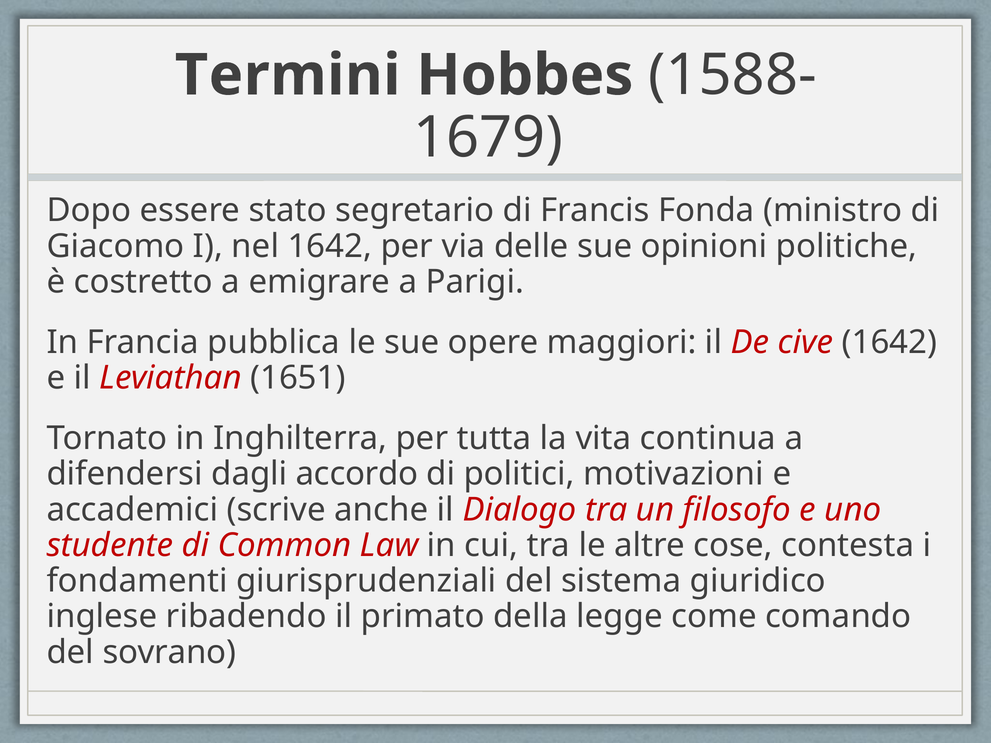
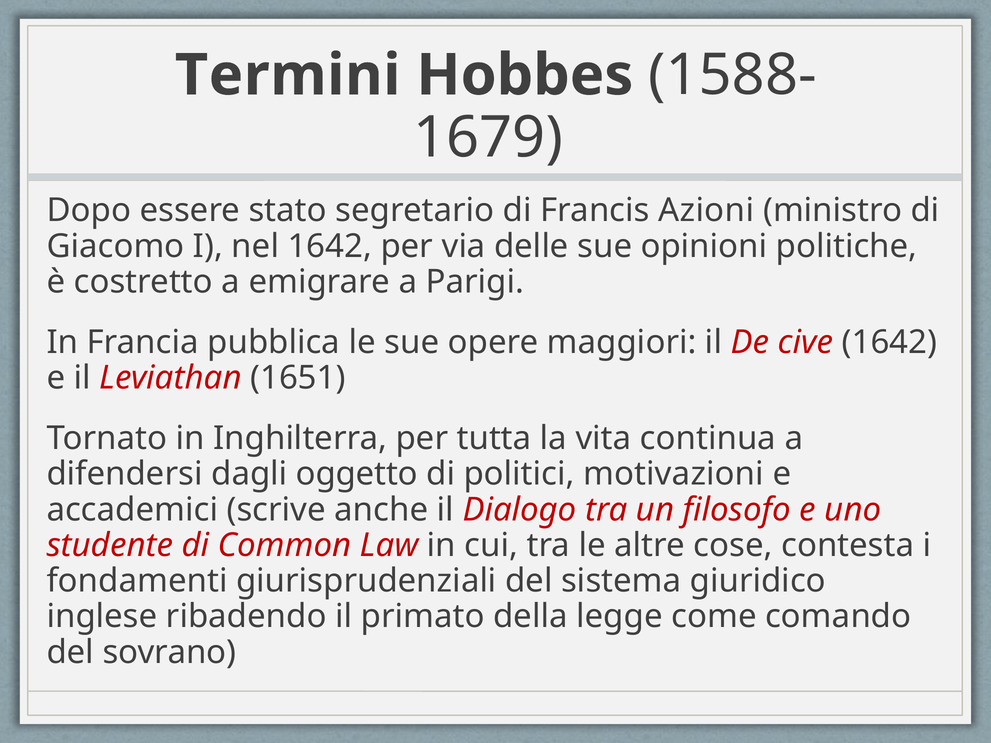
Fonda: Fonda -> Azioni
accordo: accordo -> oggetto
